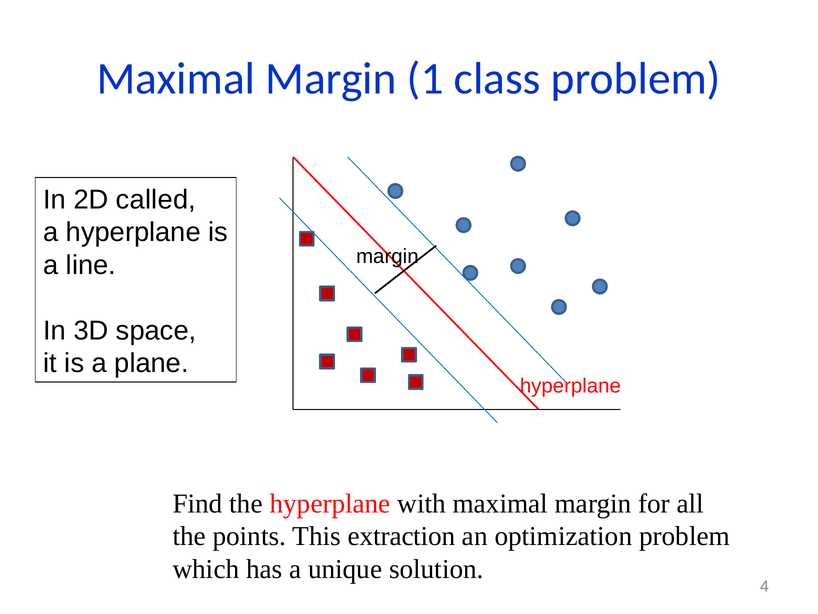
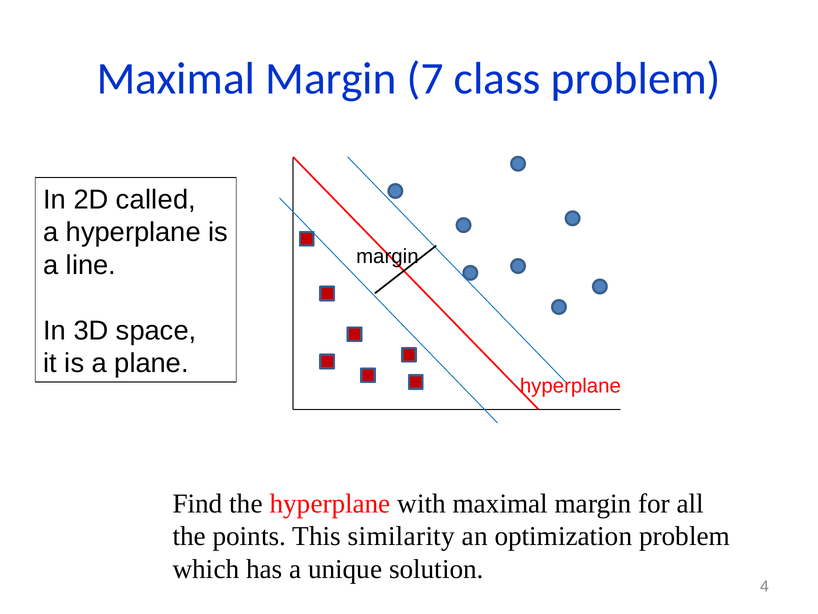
1: 1 -> 7
extraction: extraction -> similarity
